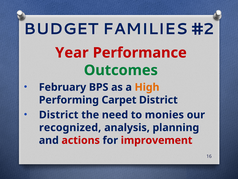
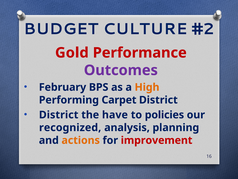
FAMILIES: FAMILIES -> CULTURE
Year: Year -> Gold
Outcomes colour: green -> purple
need: need -> have
monies: monies -> policies
actions colour: red -> orange
